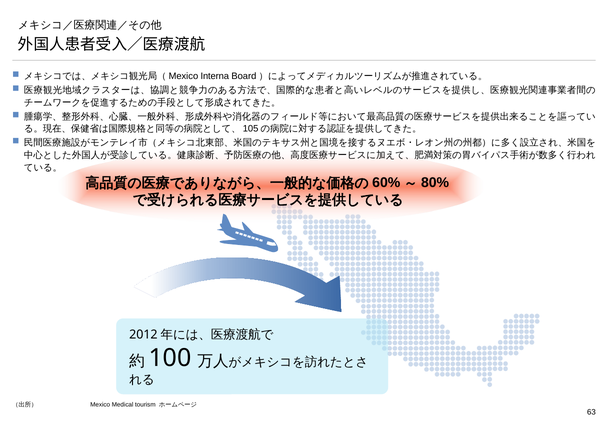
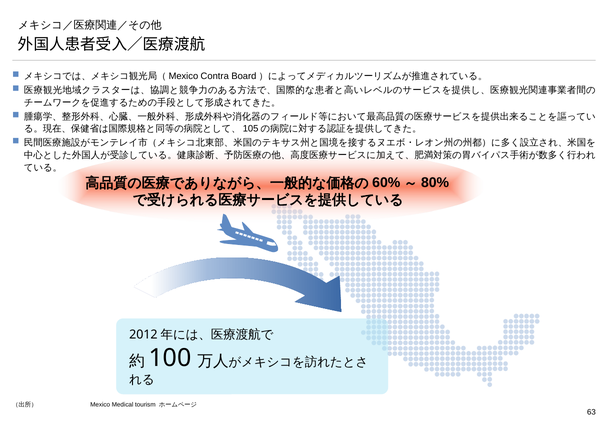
Interna: Interna -> Contra
